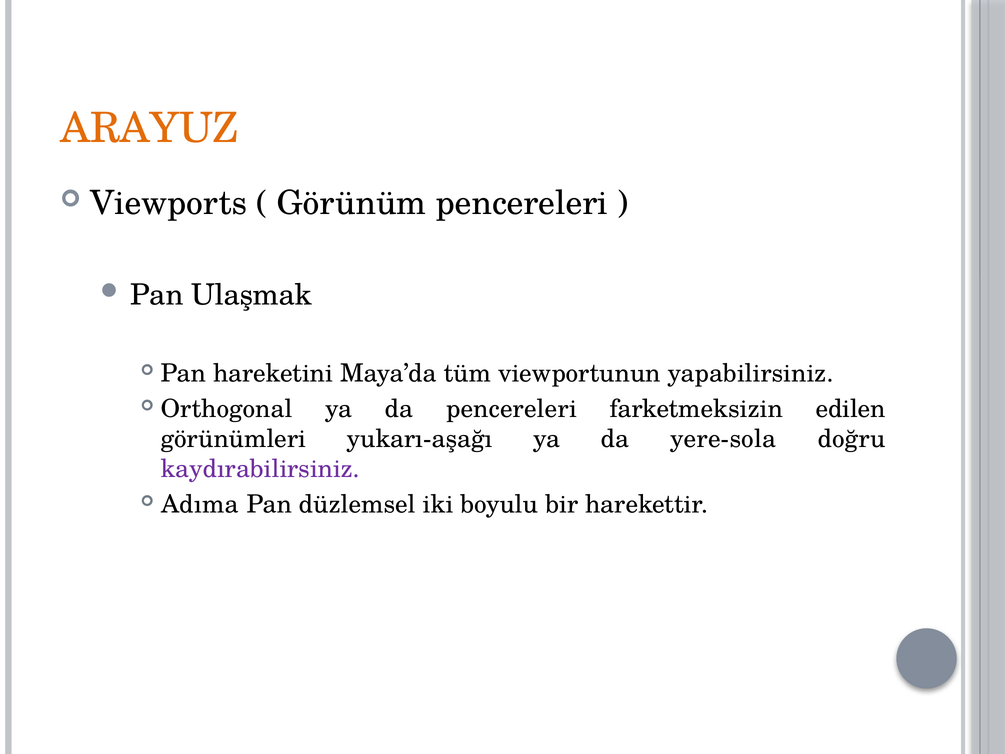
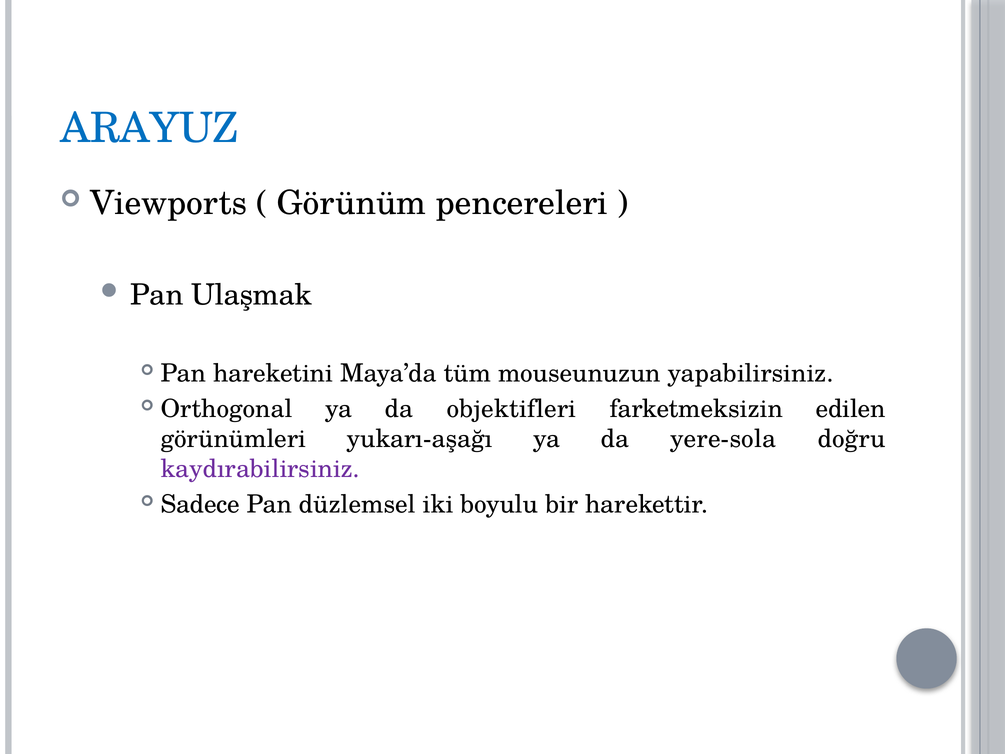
ARAYUZ colour: orange -> blue
viewportunun: viewportunun -> mouseunuzun
da pencereleri: pencereleri -> objektifleri
Adıma: Adıma -> Sadece
